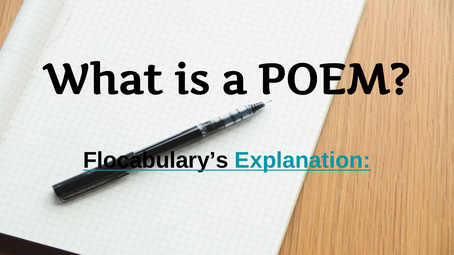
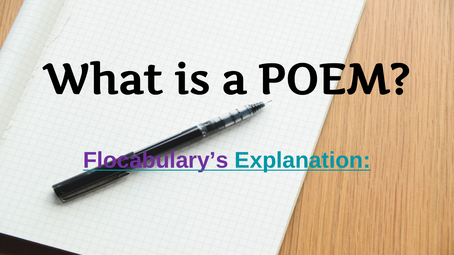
Flocabulary’s colour: black -> purple
